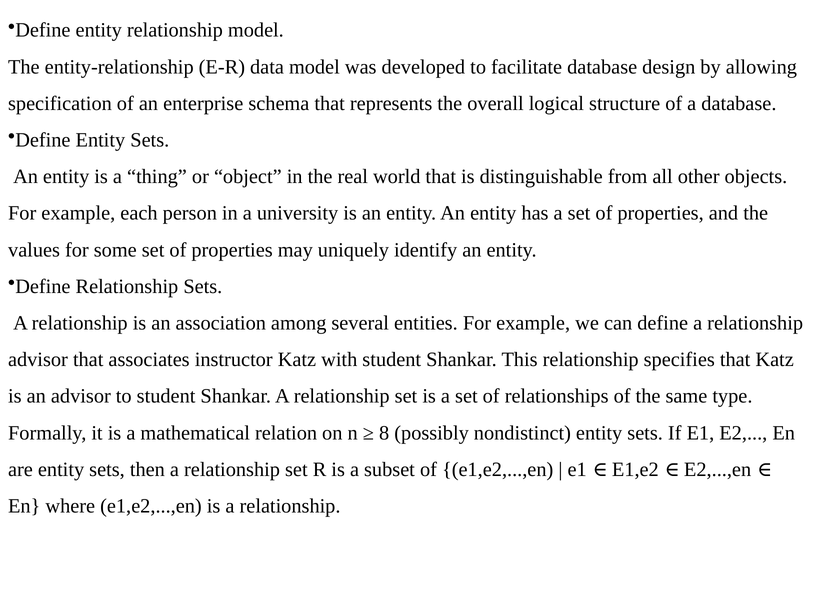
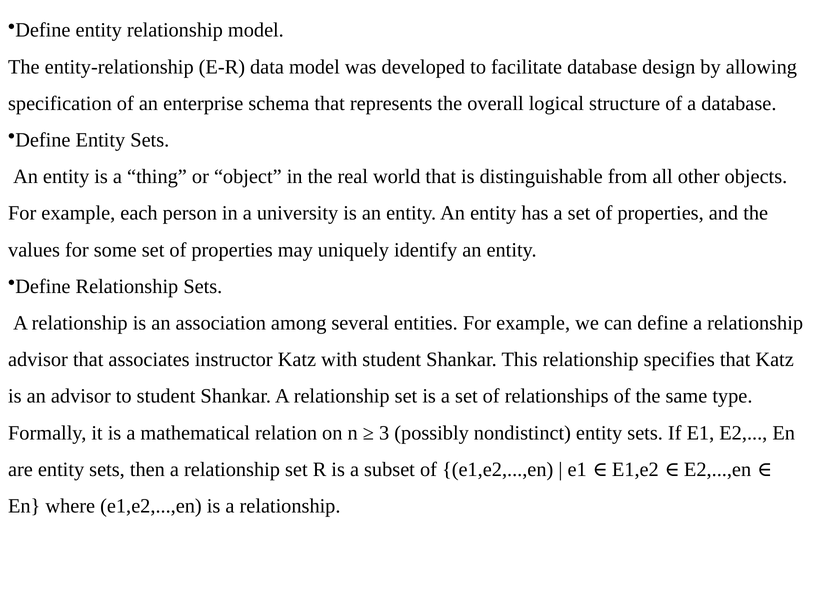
8: 8 -> 3
